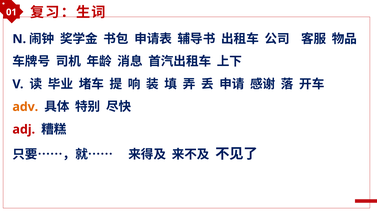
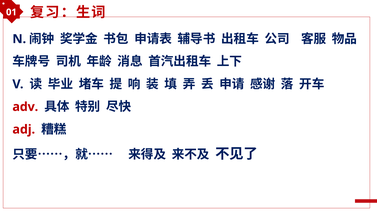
adv colour: orange -> red
